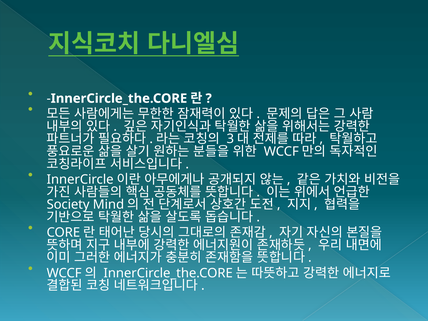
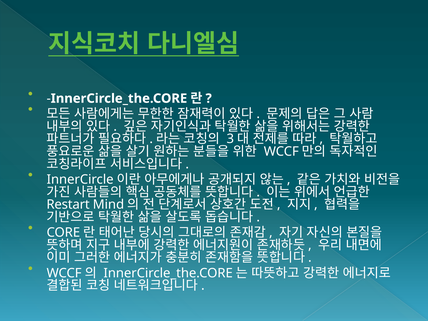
Society: Society -> Restart
